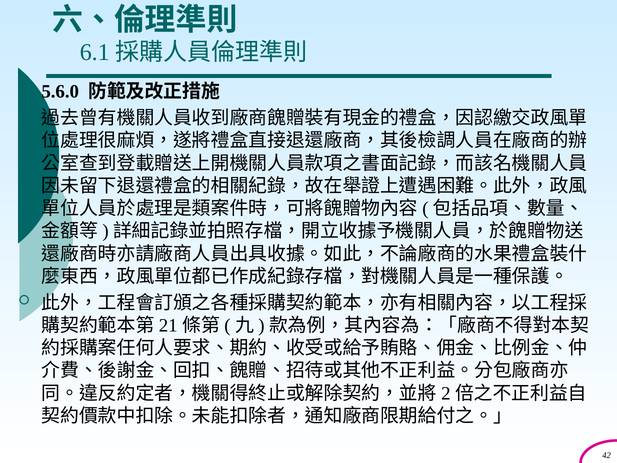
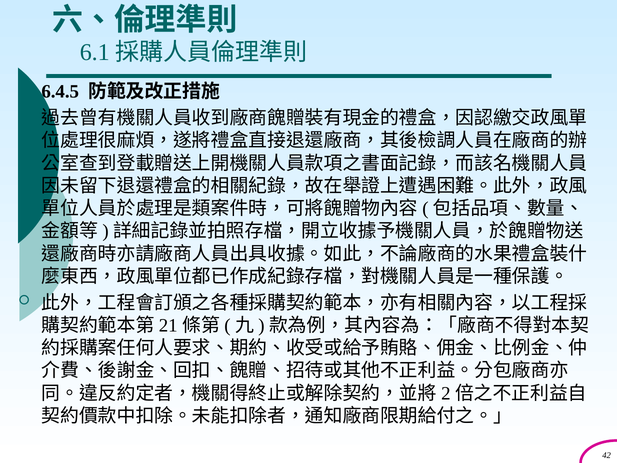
5.6.0: 5.6.0 -> 6.4.5
